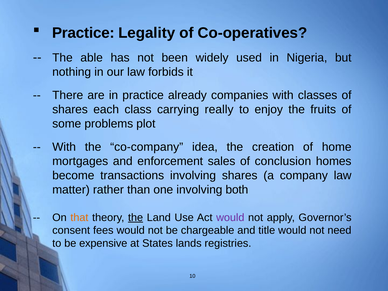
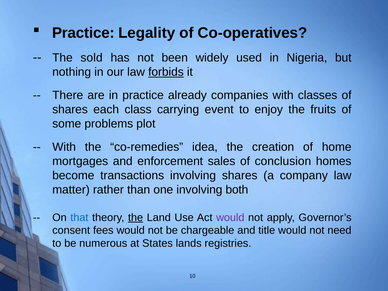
able: able -> sold
forbids underline: none -> present
really: really -> event
co-company: co-company -> co-remedies
that colour: orange -> blue
expensive: expensive -> numerous
